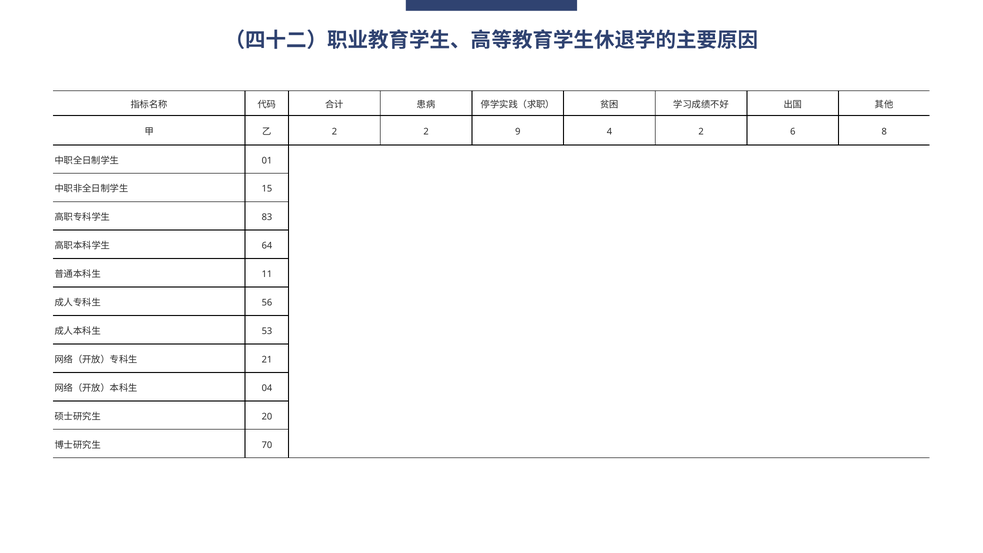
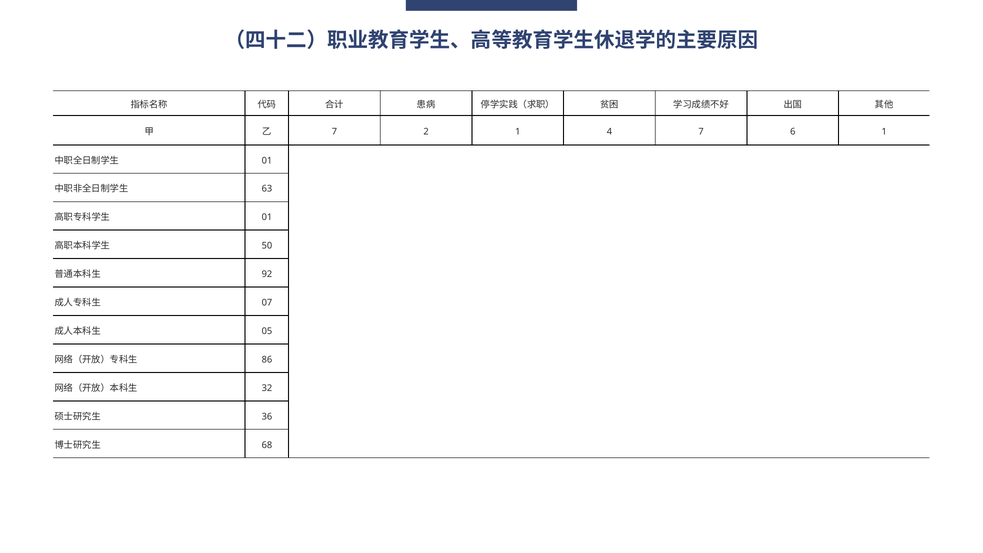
2 at (334, 132): 2 -> 7
2 9: 9 -> 1
4 2: 2 -> 7
6 8: 8 -> 1
15: 15 -> 63
83 at (267, 217): 83 -> 01
64: 64 -> 50
11: 11 -> 92
56: 56 -> 07
53: 53 -> 05
21: 21 -> 86
04: 04 -> 32
20: 20 -> 36
70: 70 -> 68
